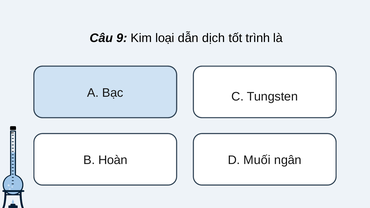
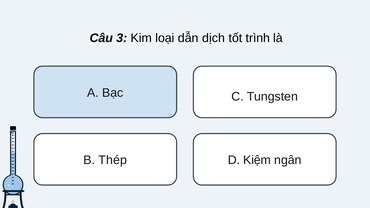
9: 9 -> 3
Hoàn: Hoàn -> Thép
Muối: Muối -> Kiệm
